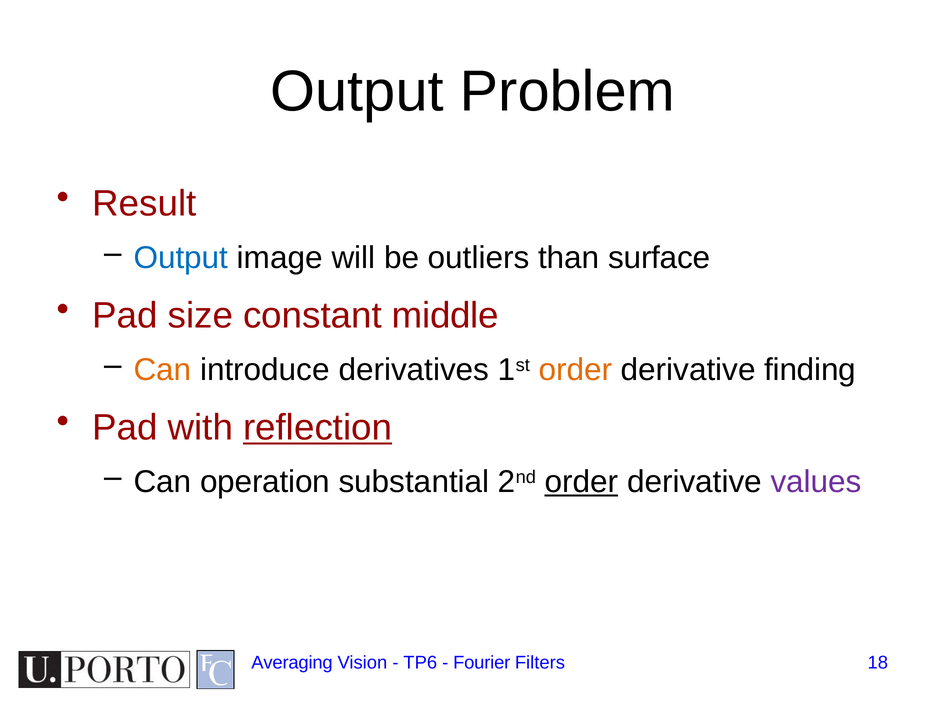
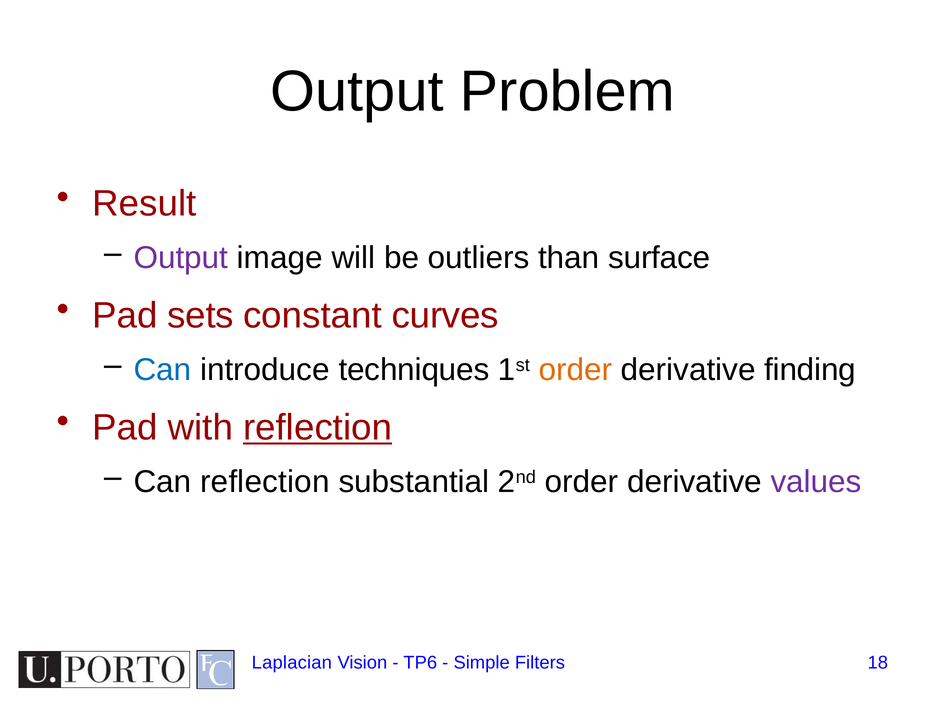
Output at (181, 258) colour: blue -> purple
size: size -> sets
middle: middle -> curves
Can at (163, 370) colour: orange -> blue
derivatives: derivatives -> techniques
Can operation: operation -> reflection
order at (581, 482) underline: present -> none
Averaging: Averaging -> Laplacian
Fourier: Fourier -> Simple
